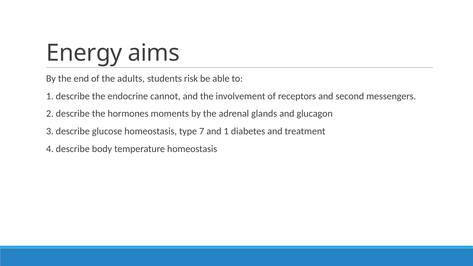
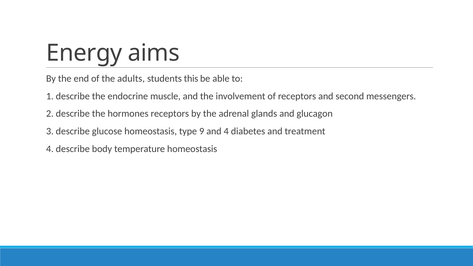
risk: risk -> this
cannot: cannot -> muscle
hormones moments: moments -> receptors
7: 7 -> 9
and 1: 1 -> 4
